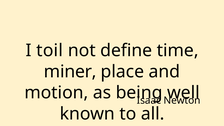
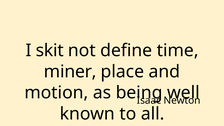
toil: toil -> skit
